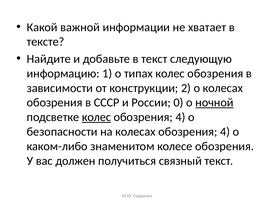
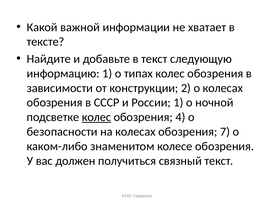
России 0: 0 -> 1
ночной underline: present -> none
колесах обозрения 4: 4 -> 7
